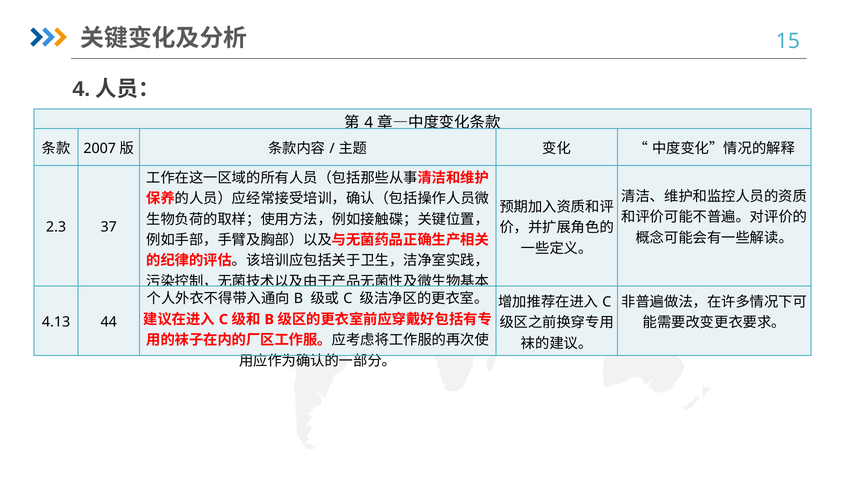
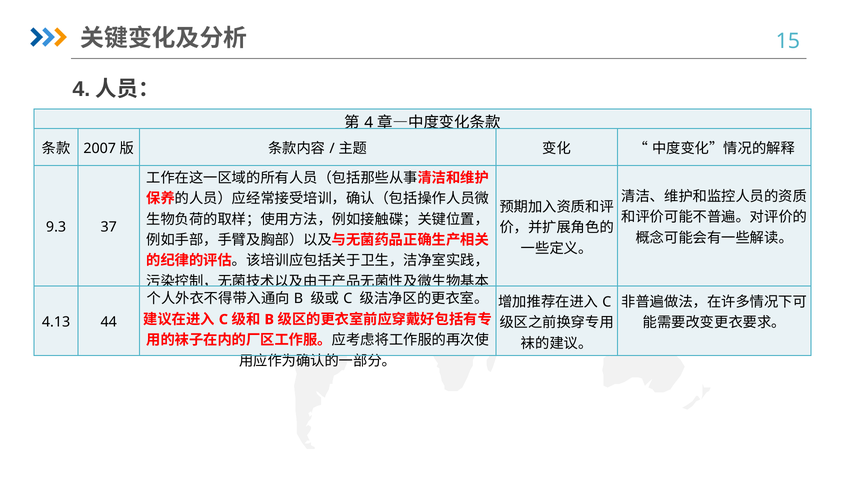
2.3: 2.3 -> 9.3
